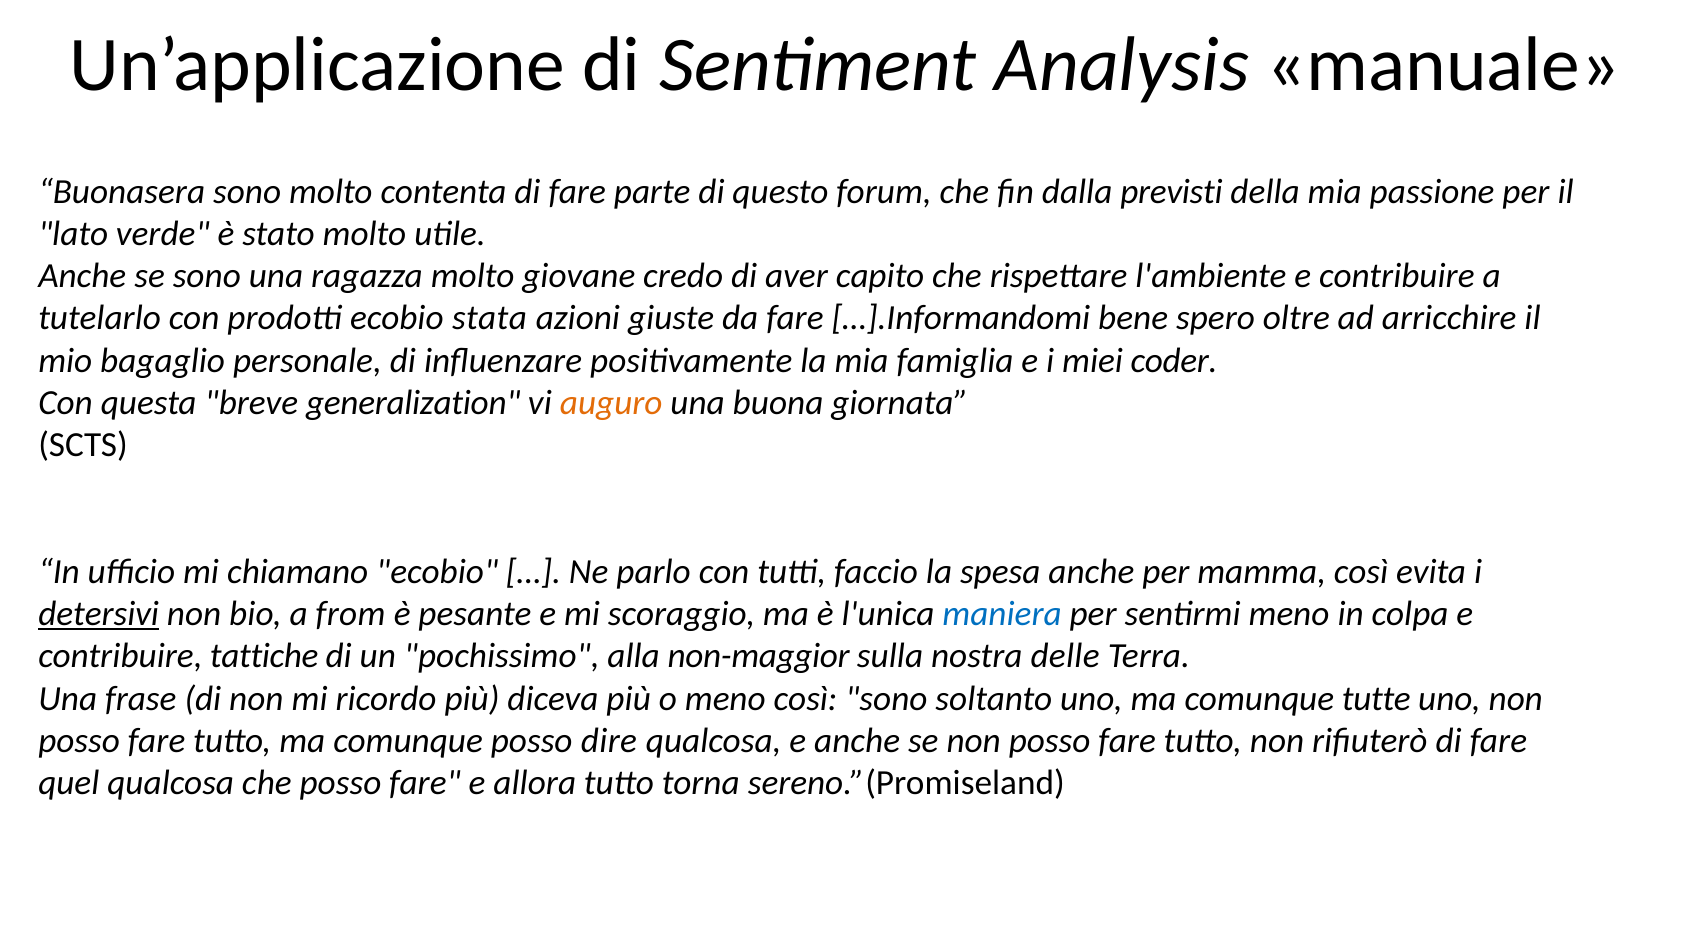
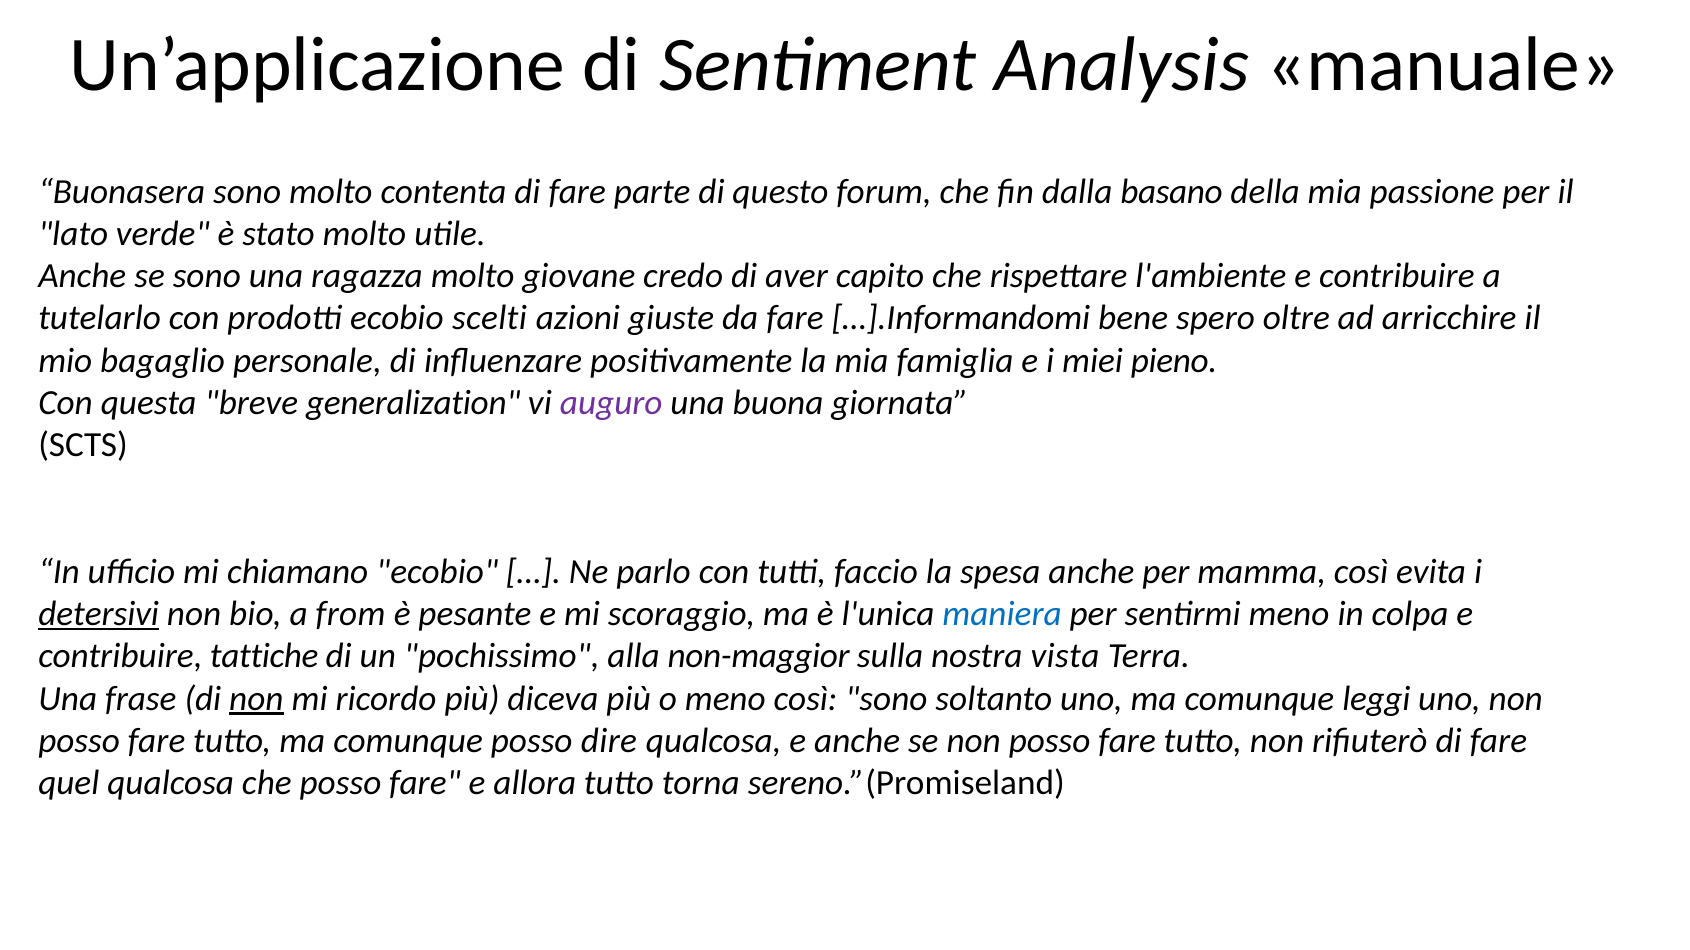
previsti: previsti -> basano
stata: stata -> scelti
coder: coder -> pieno
auguro colour: orange -> purple
delle: delle -> vista
non at (256, 699) underline: none -> present
tutte: tutte -> leggi
